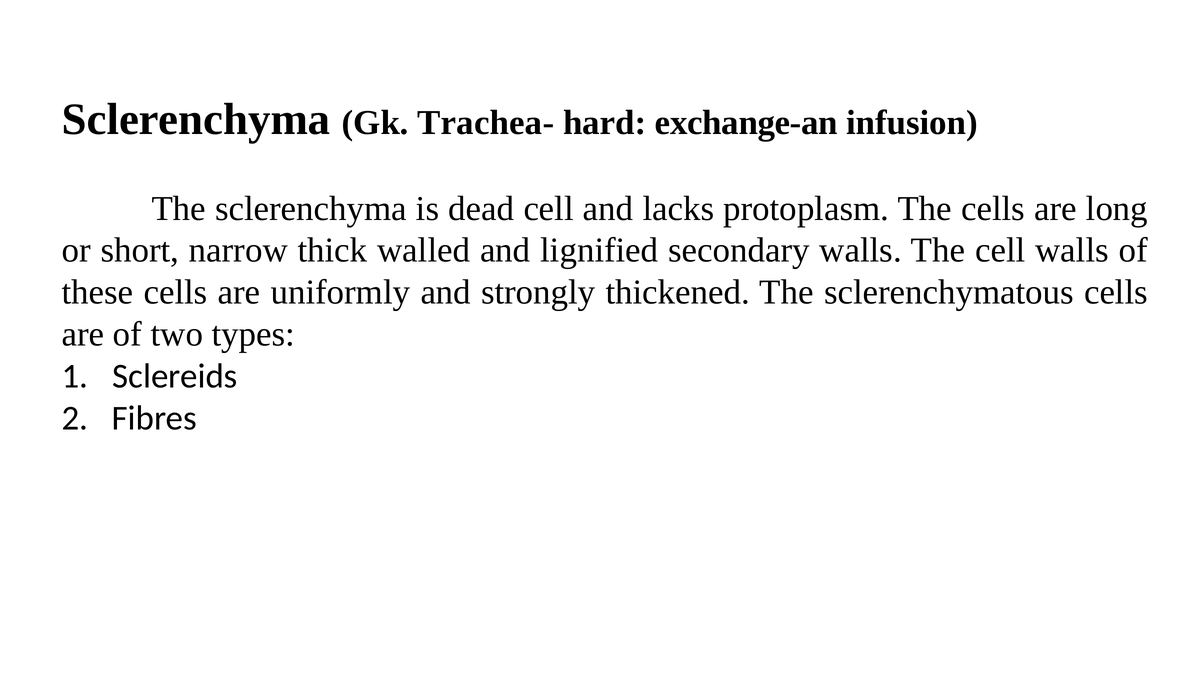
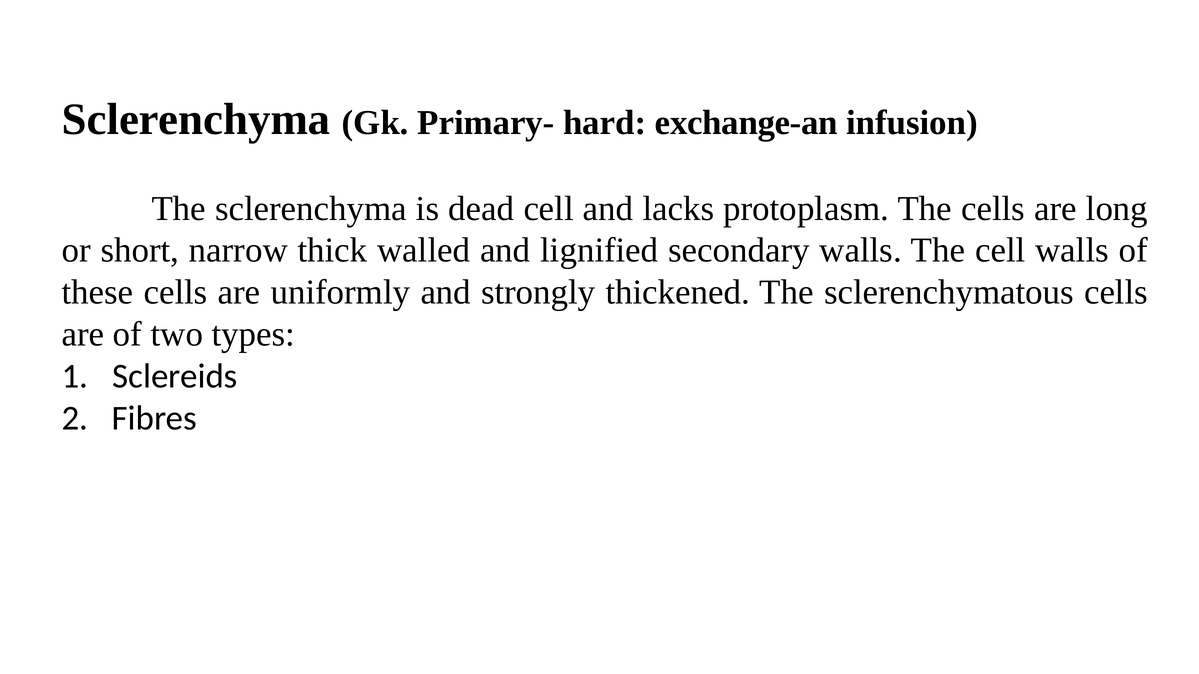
Trachea-: Trachea- -> Primary-
